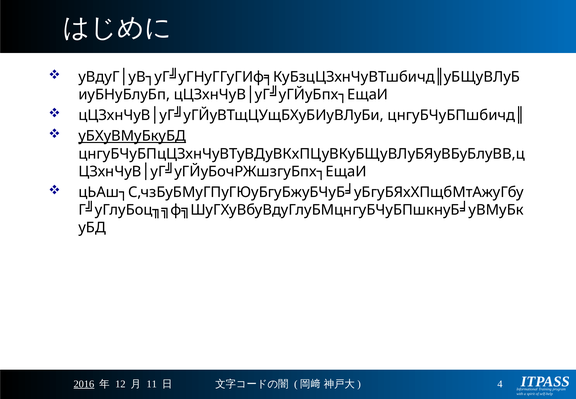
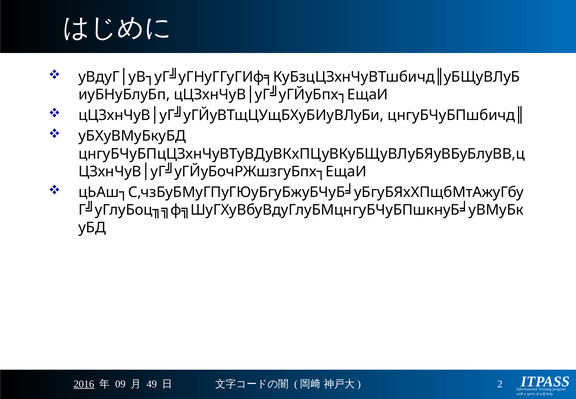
уБХуВМуБкуБД underline: present -> none
4: 4 -> 2
12: 12 -> 09
11: 11 -> 49
